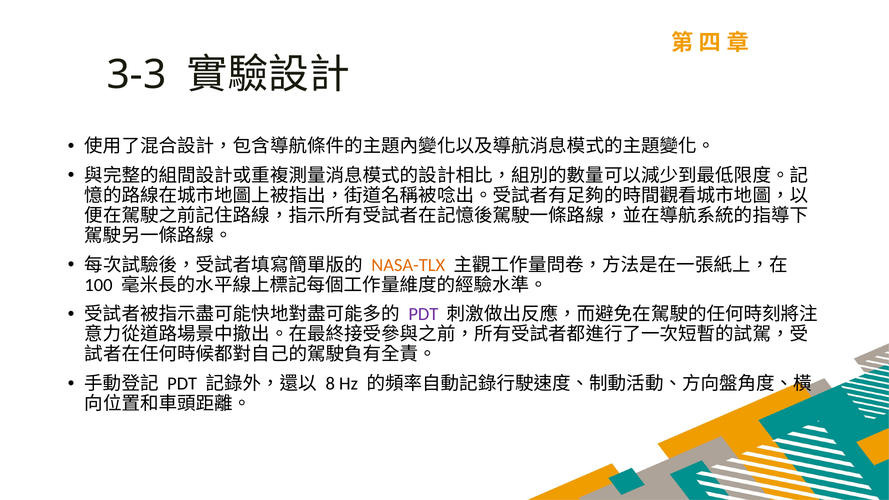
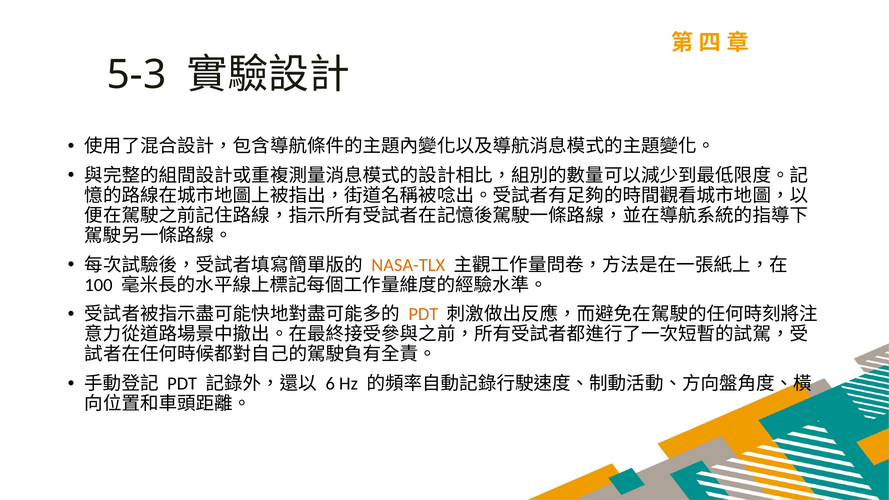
3-3: 3-3 -> 5-3
PDT at (423, 314) colour: purple -> orange
8: 8 -> 6
